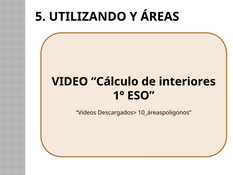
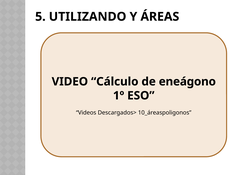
interiores: interiores -> eneágono
